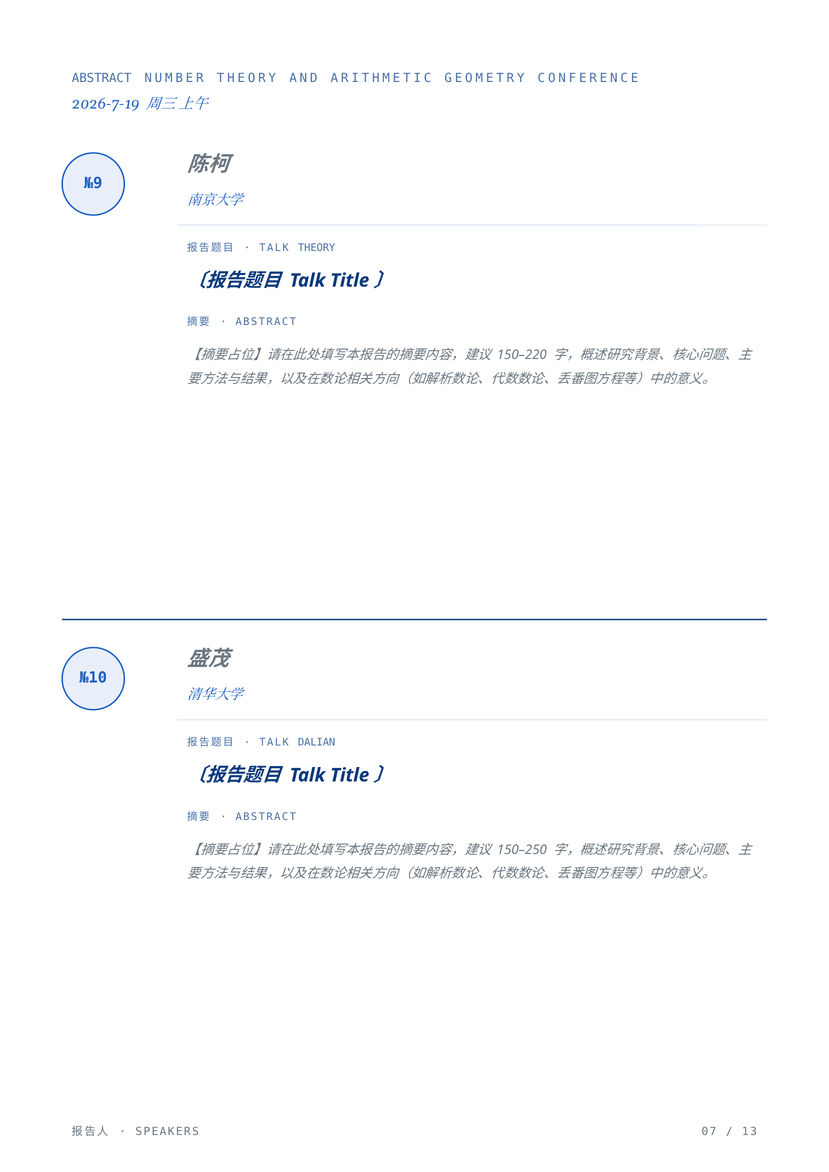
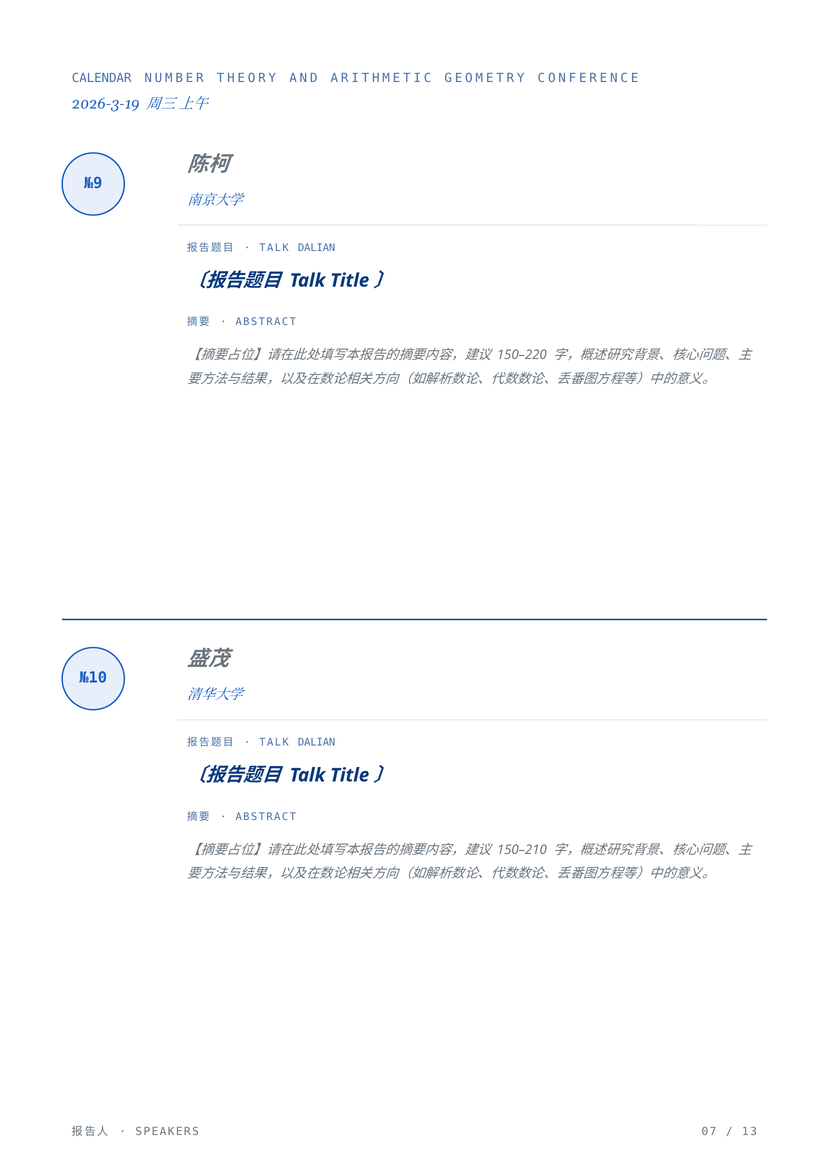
ABSTRACT at (102, 78): ABSTRACT -> CALENDAR
2026-7-19: 2026-7-19 -> 2026-3-19
THEORY at (317, 248): THEORY -> DALIAN
150–250: 150–250 -> 150–210
